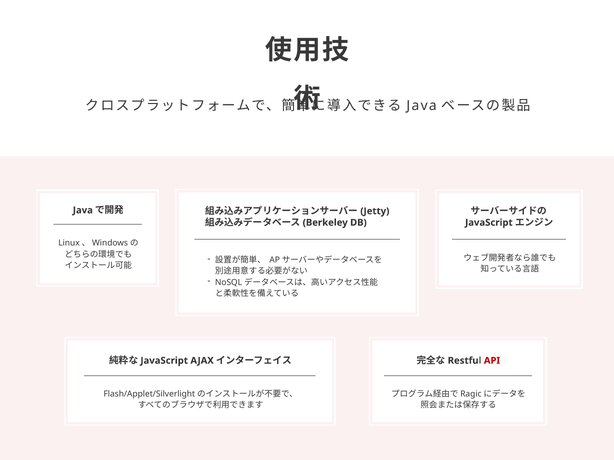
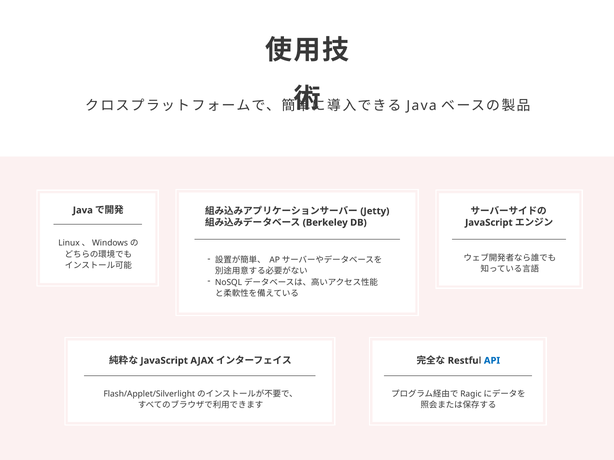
API colour: red -> blue
